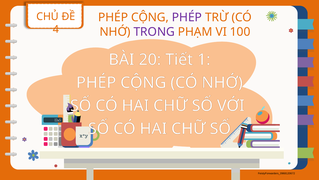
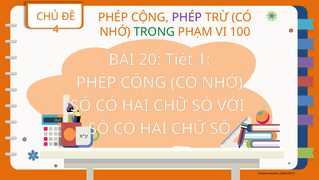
TRONG colour: purple -> green
